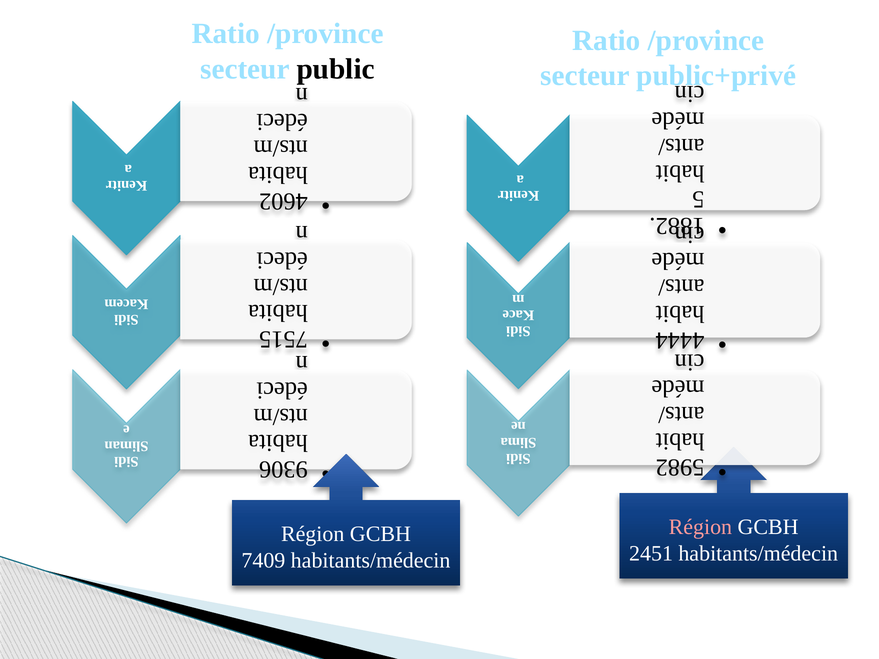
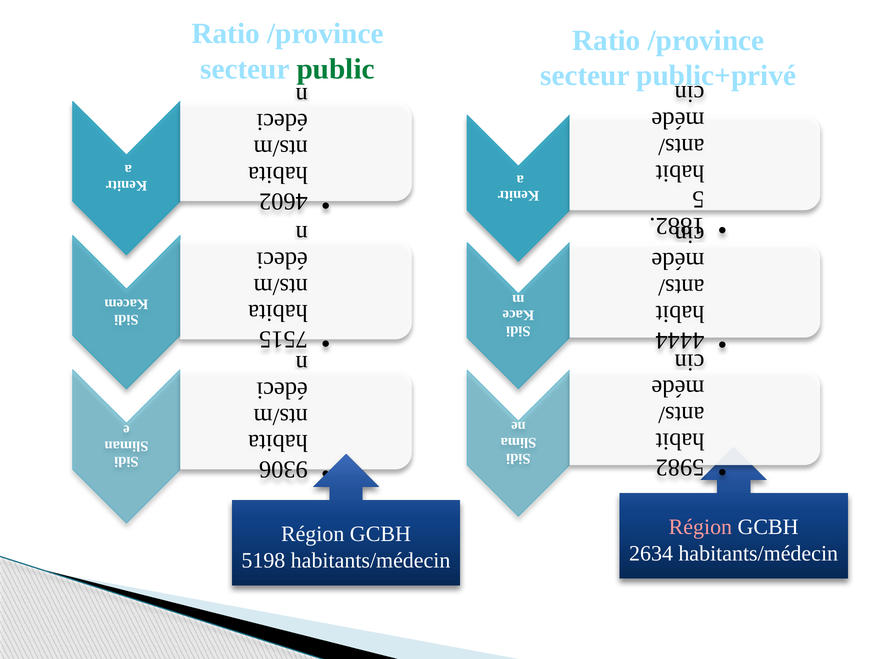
public colour: black -> green
2451: 2451 -> 2634
7409: 7409 -> 5198
